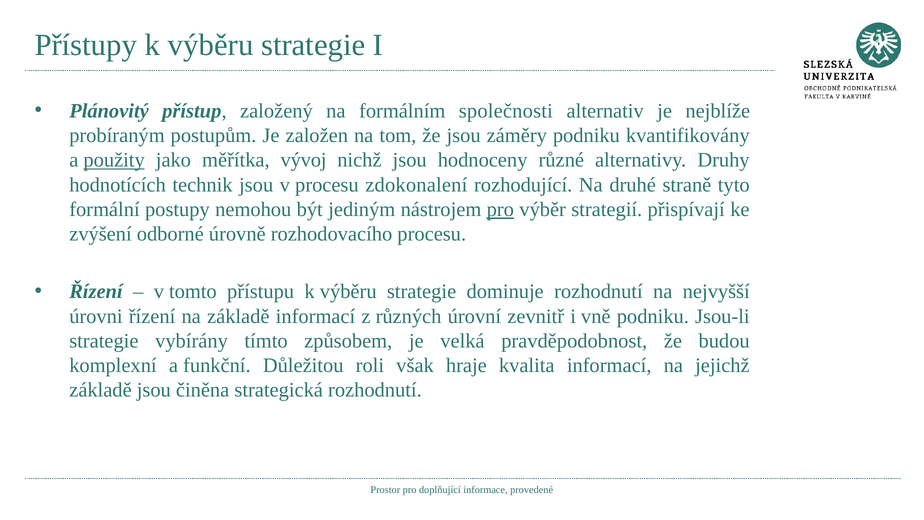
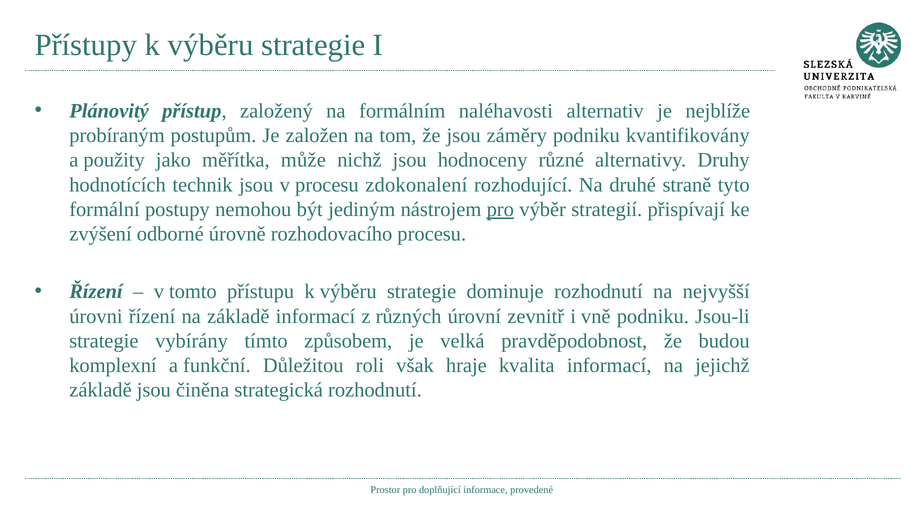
společnosti: společnosti -> naléhavosti
použity underline: present -> none
vývoj: vývoj -> může
